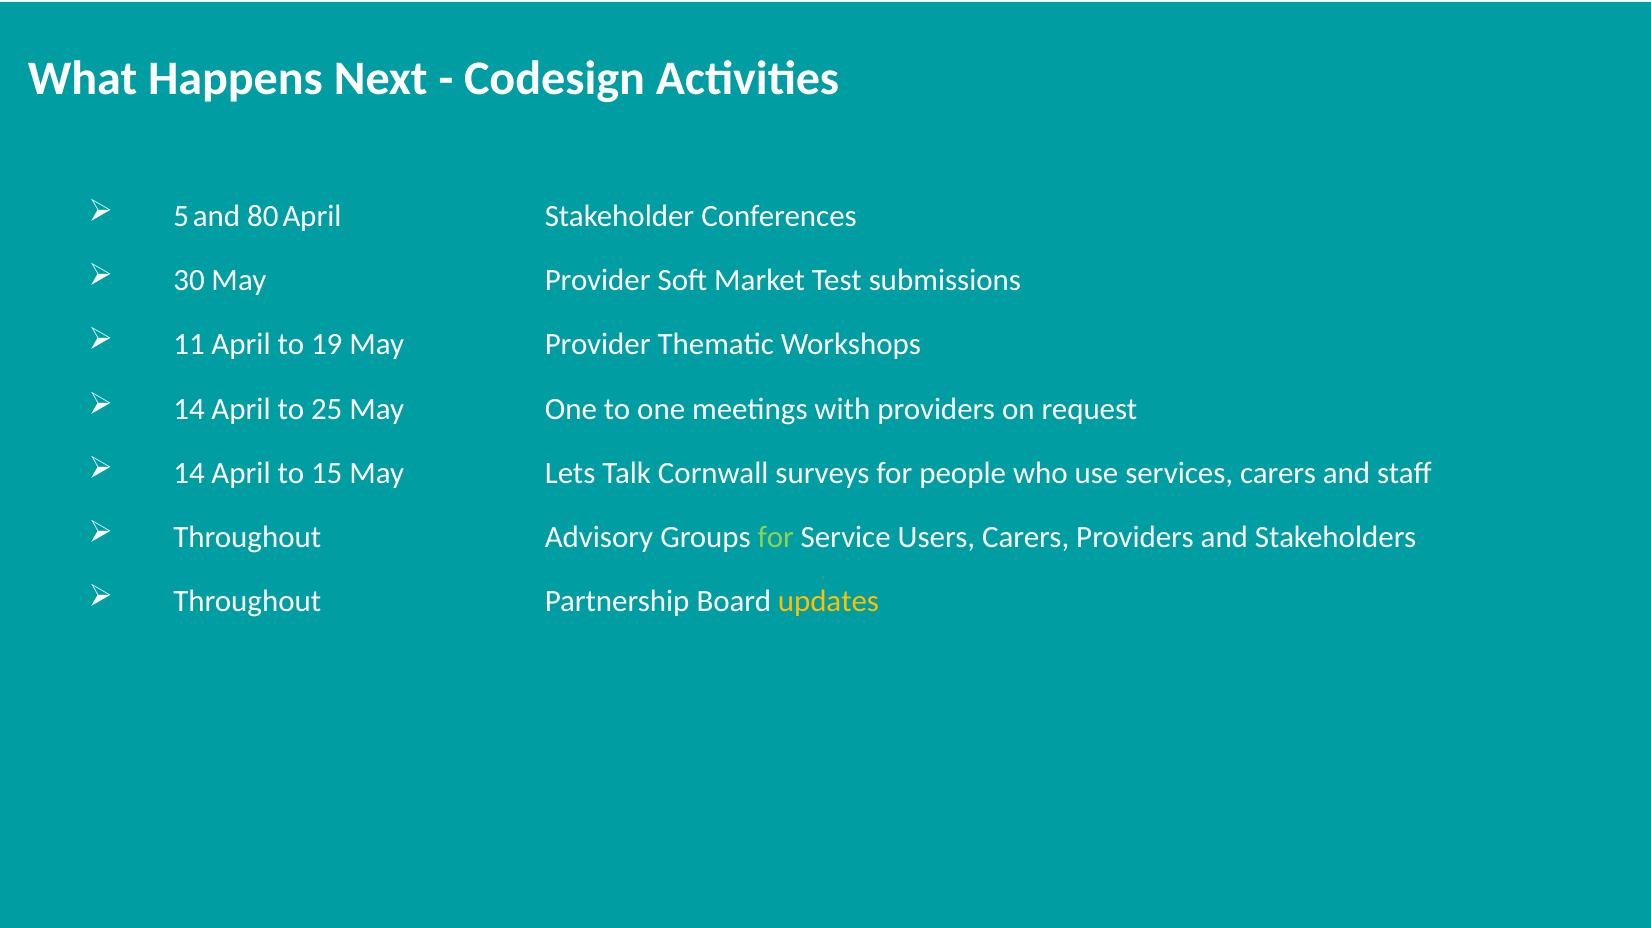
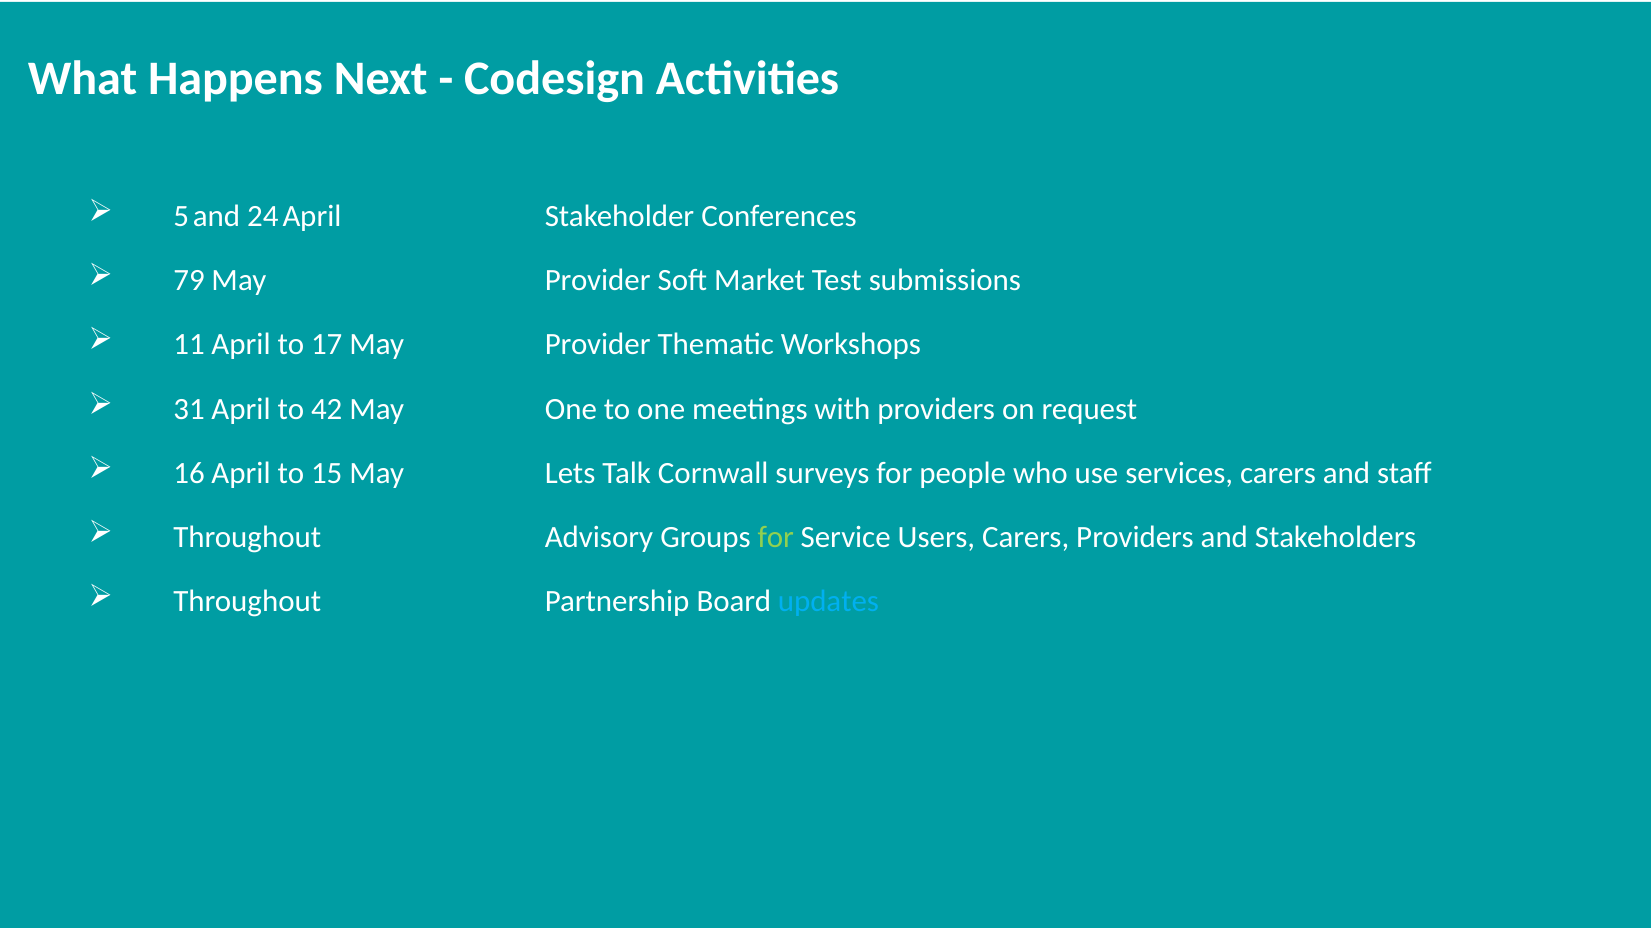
80: 80 -> 24
30: 30 -> 79
19: 19 -> 17
14 at (189, 409): 14 -> 31
25: 25 -> 42
14 at (189, 474): 14 -> 16
updates colour: yellow -> light blue
